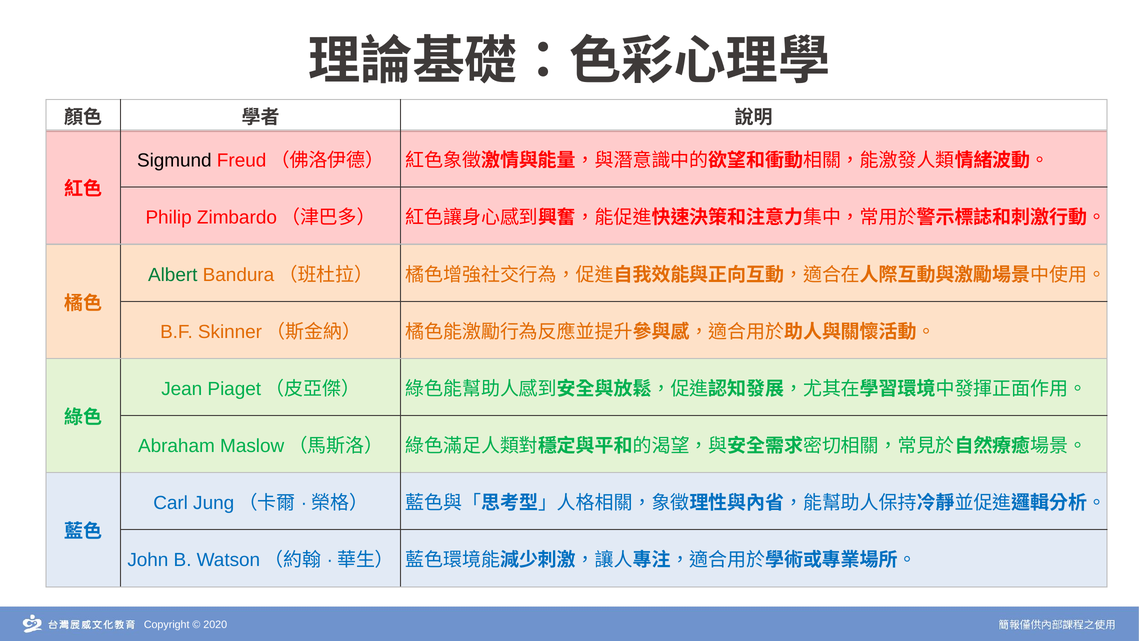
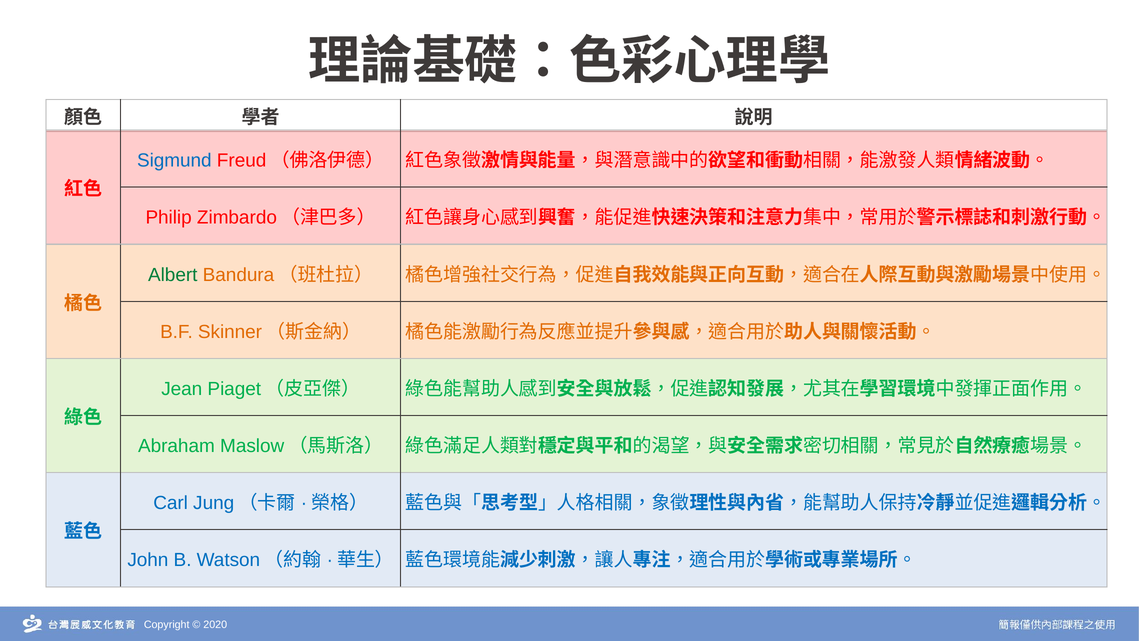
Sigmund colour: black -> blue
